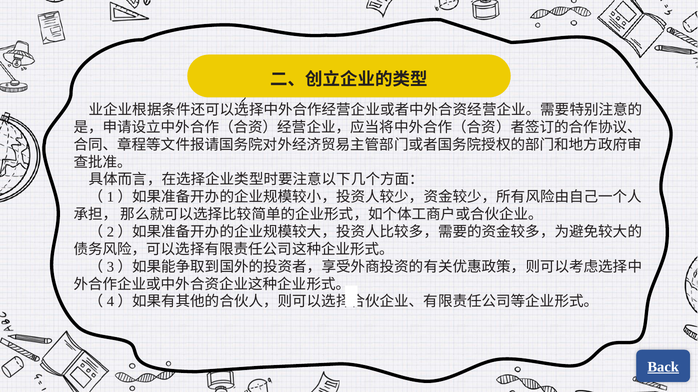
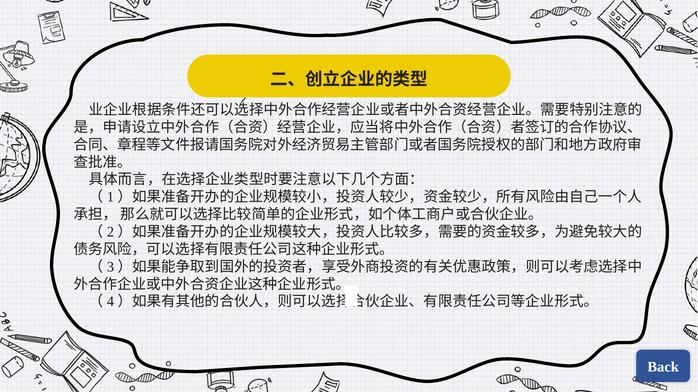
Back underline: present -> none
